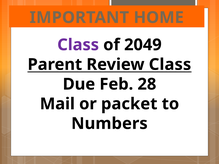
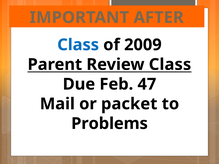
HOME: HOME -> AFTER
Class at (78, 45) colour: purple -> blue
2049: 2049 -> 2009
28: 28 -> 47
Numbers: Numbers -> Problems
